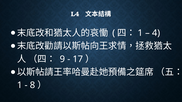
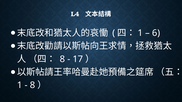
4: 4 -> 6
9 at (62, 59): 9 -> 8
